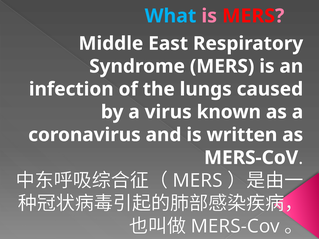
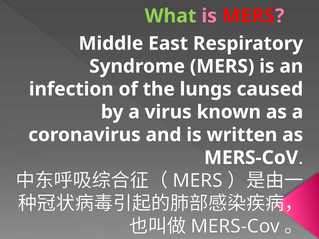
What colour: light blue -> light green
